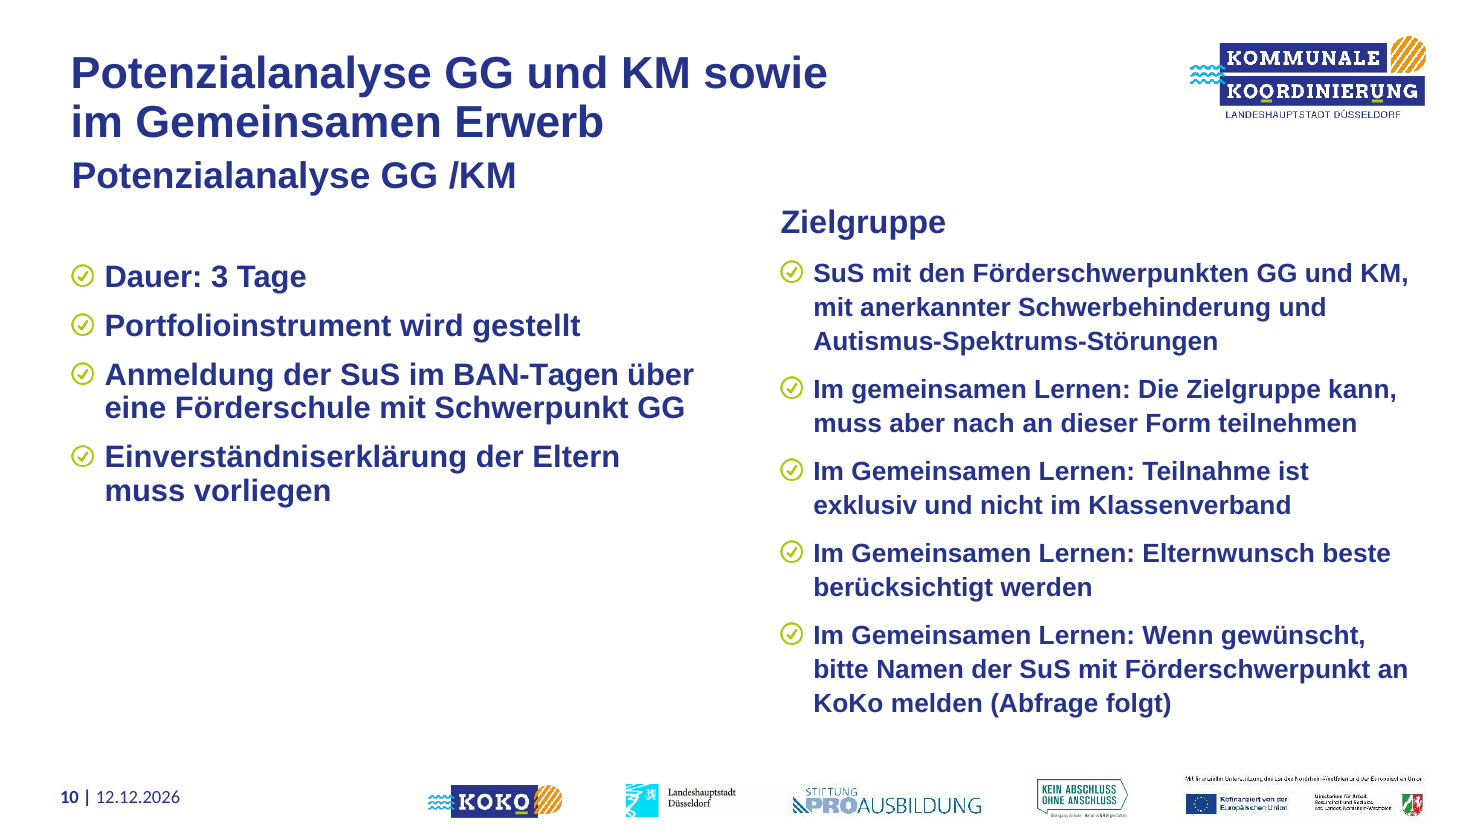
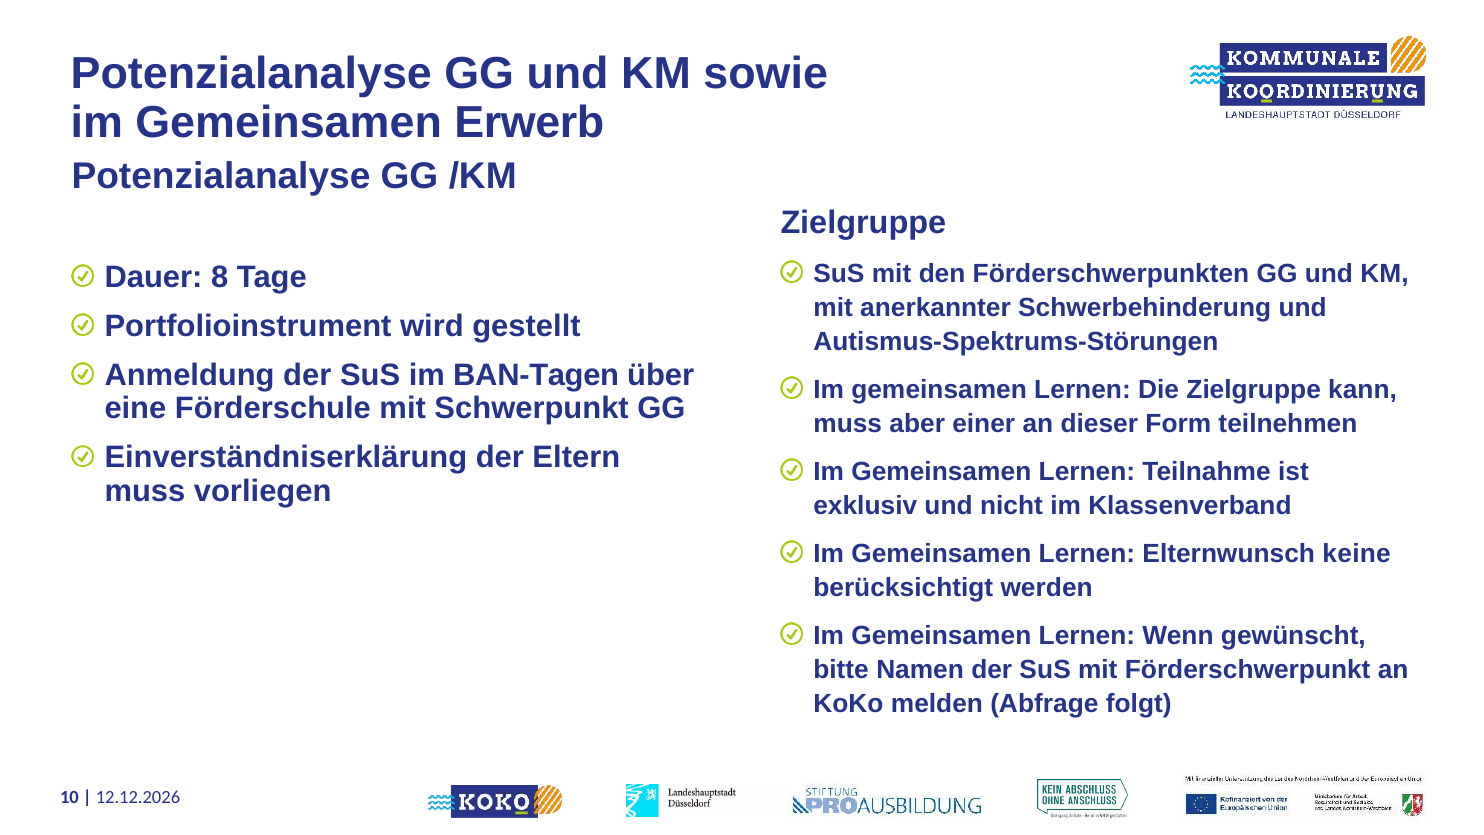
3: 3 -> 8
nach: nach -> einer
beste: beste -> keine
